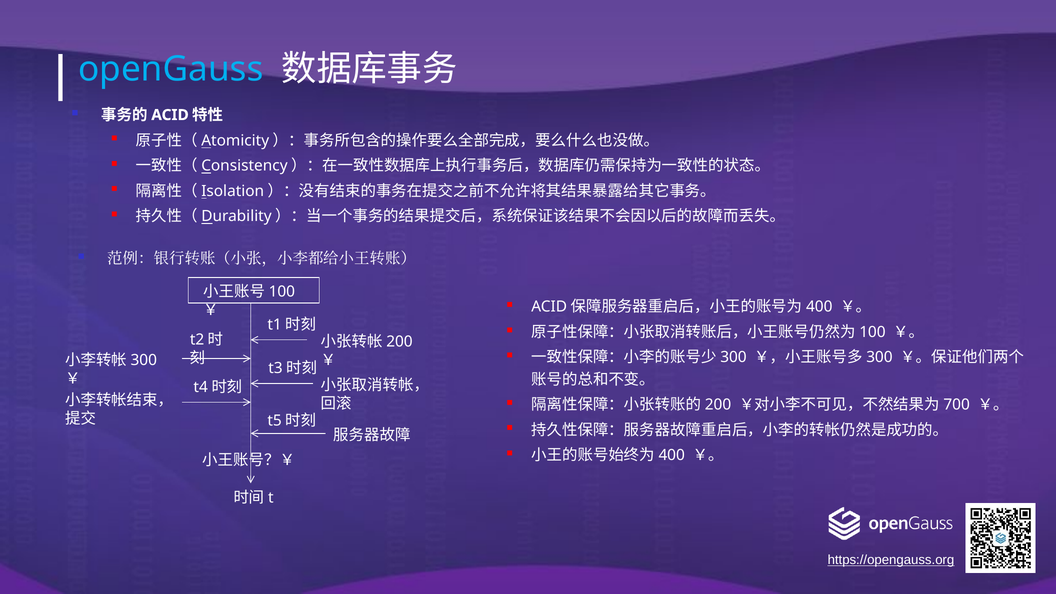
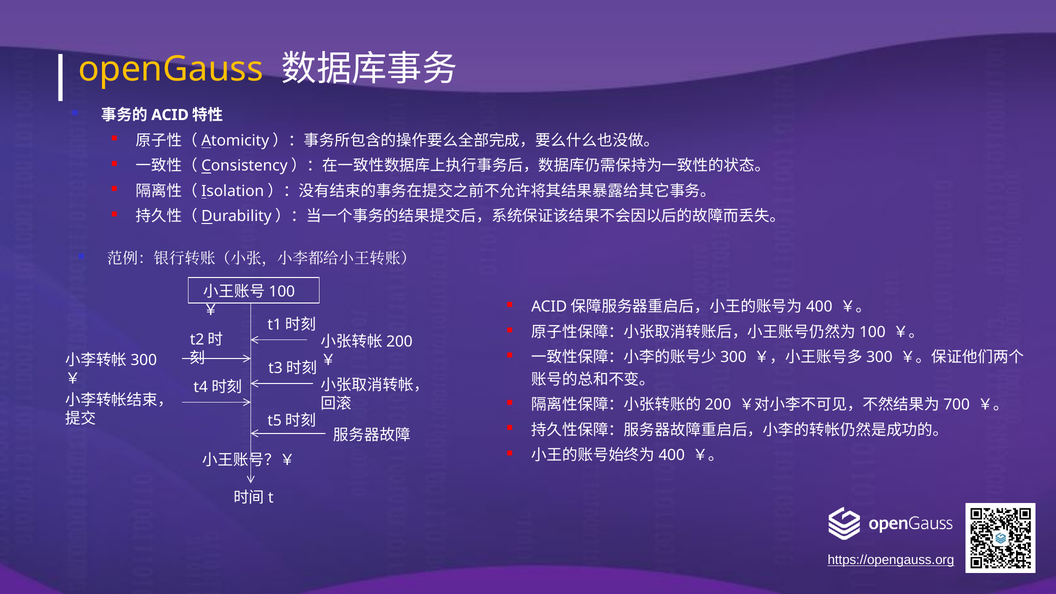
openGauss colour: light blue -> yellow
